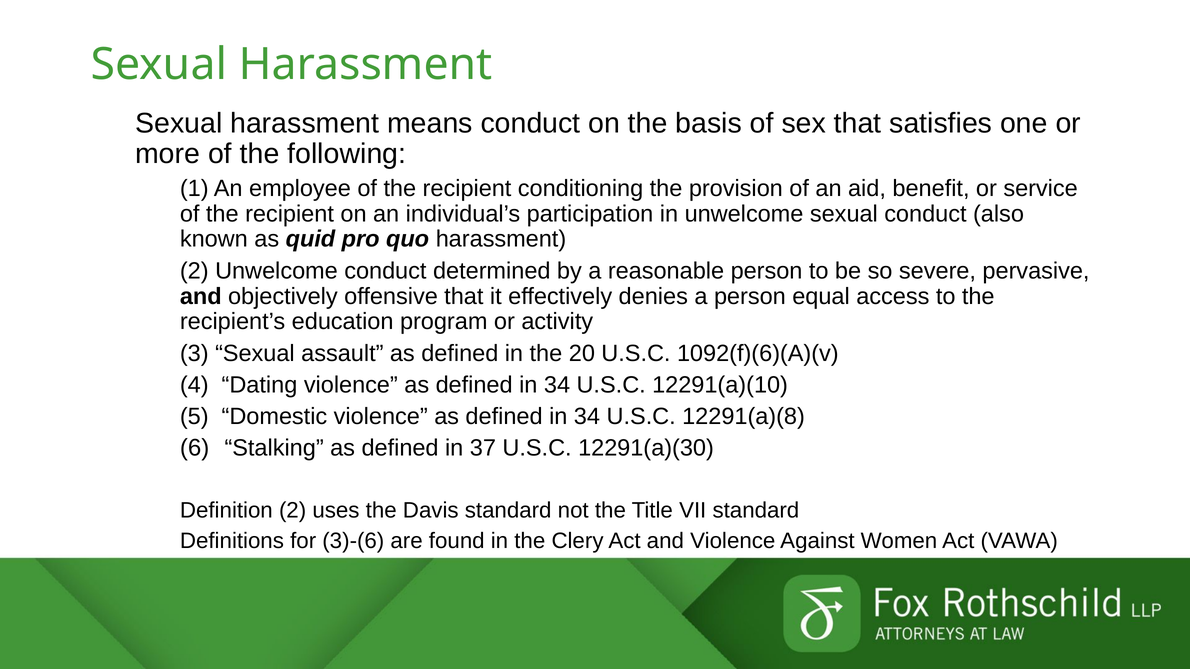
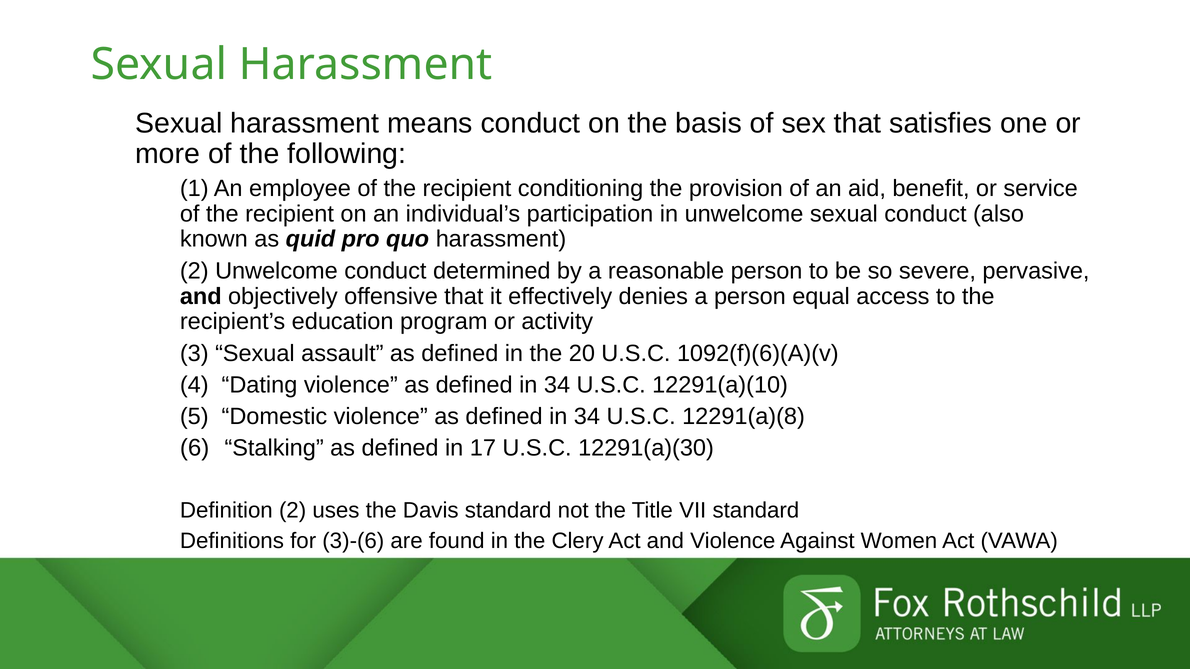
37: 37 -> 17
